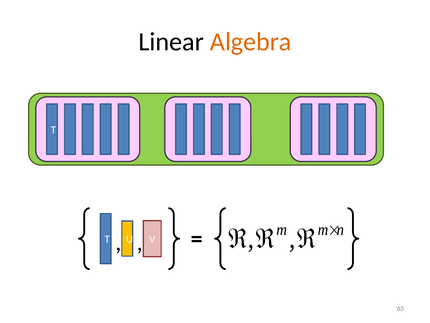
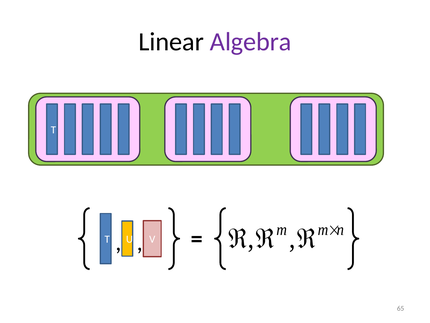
Algebra colour: orange -> purple
